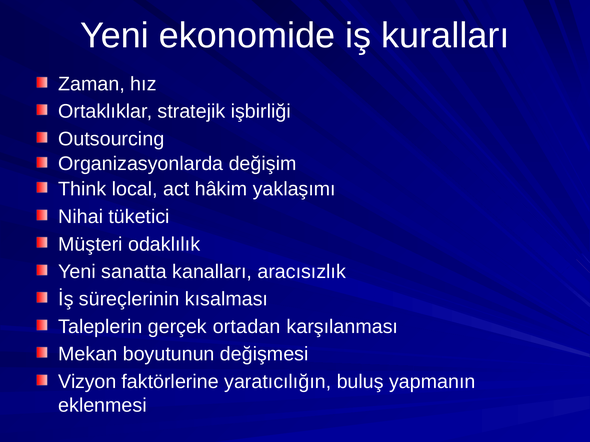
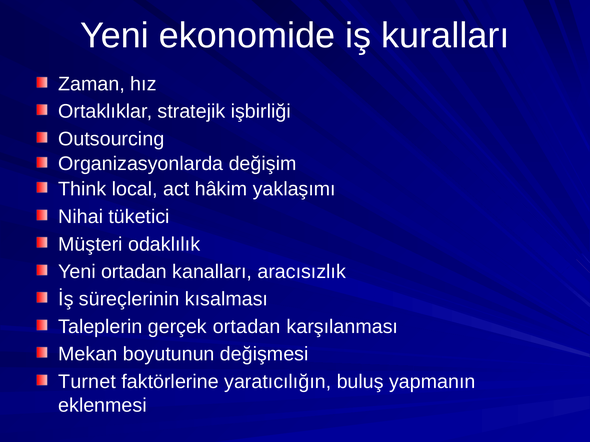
Yeni sanatta: sanatta -> ortadan
Vizyon: Vizyon -> Turnet
